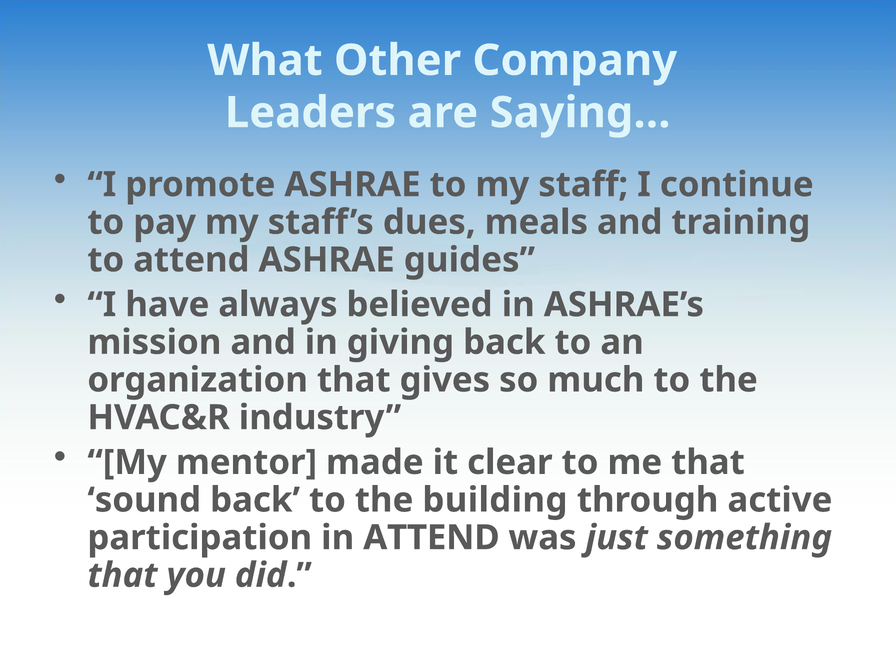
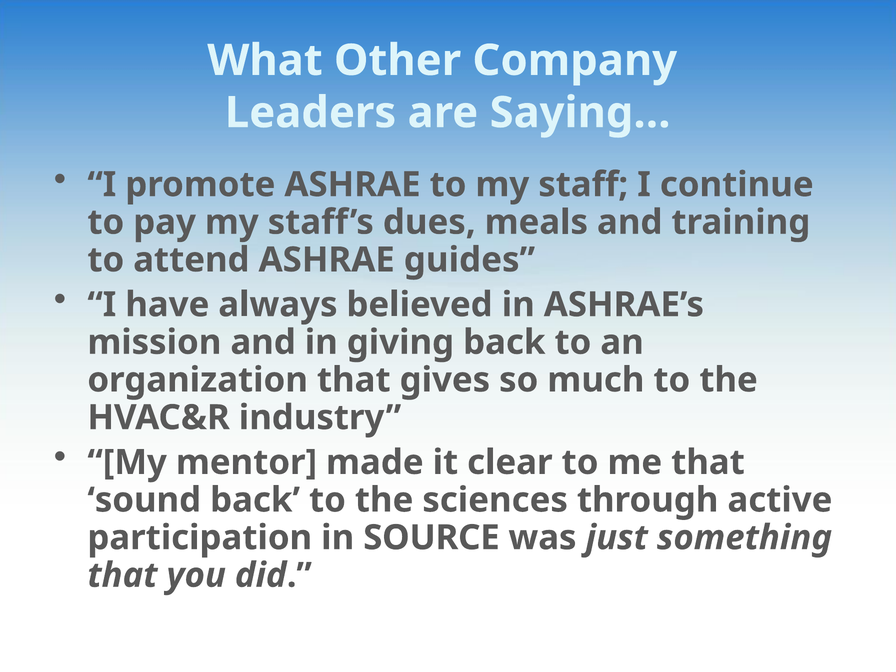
building: building -> sciences
in ATTEND: ATTEND -> SOURCE
